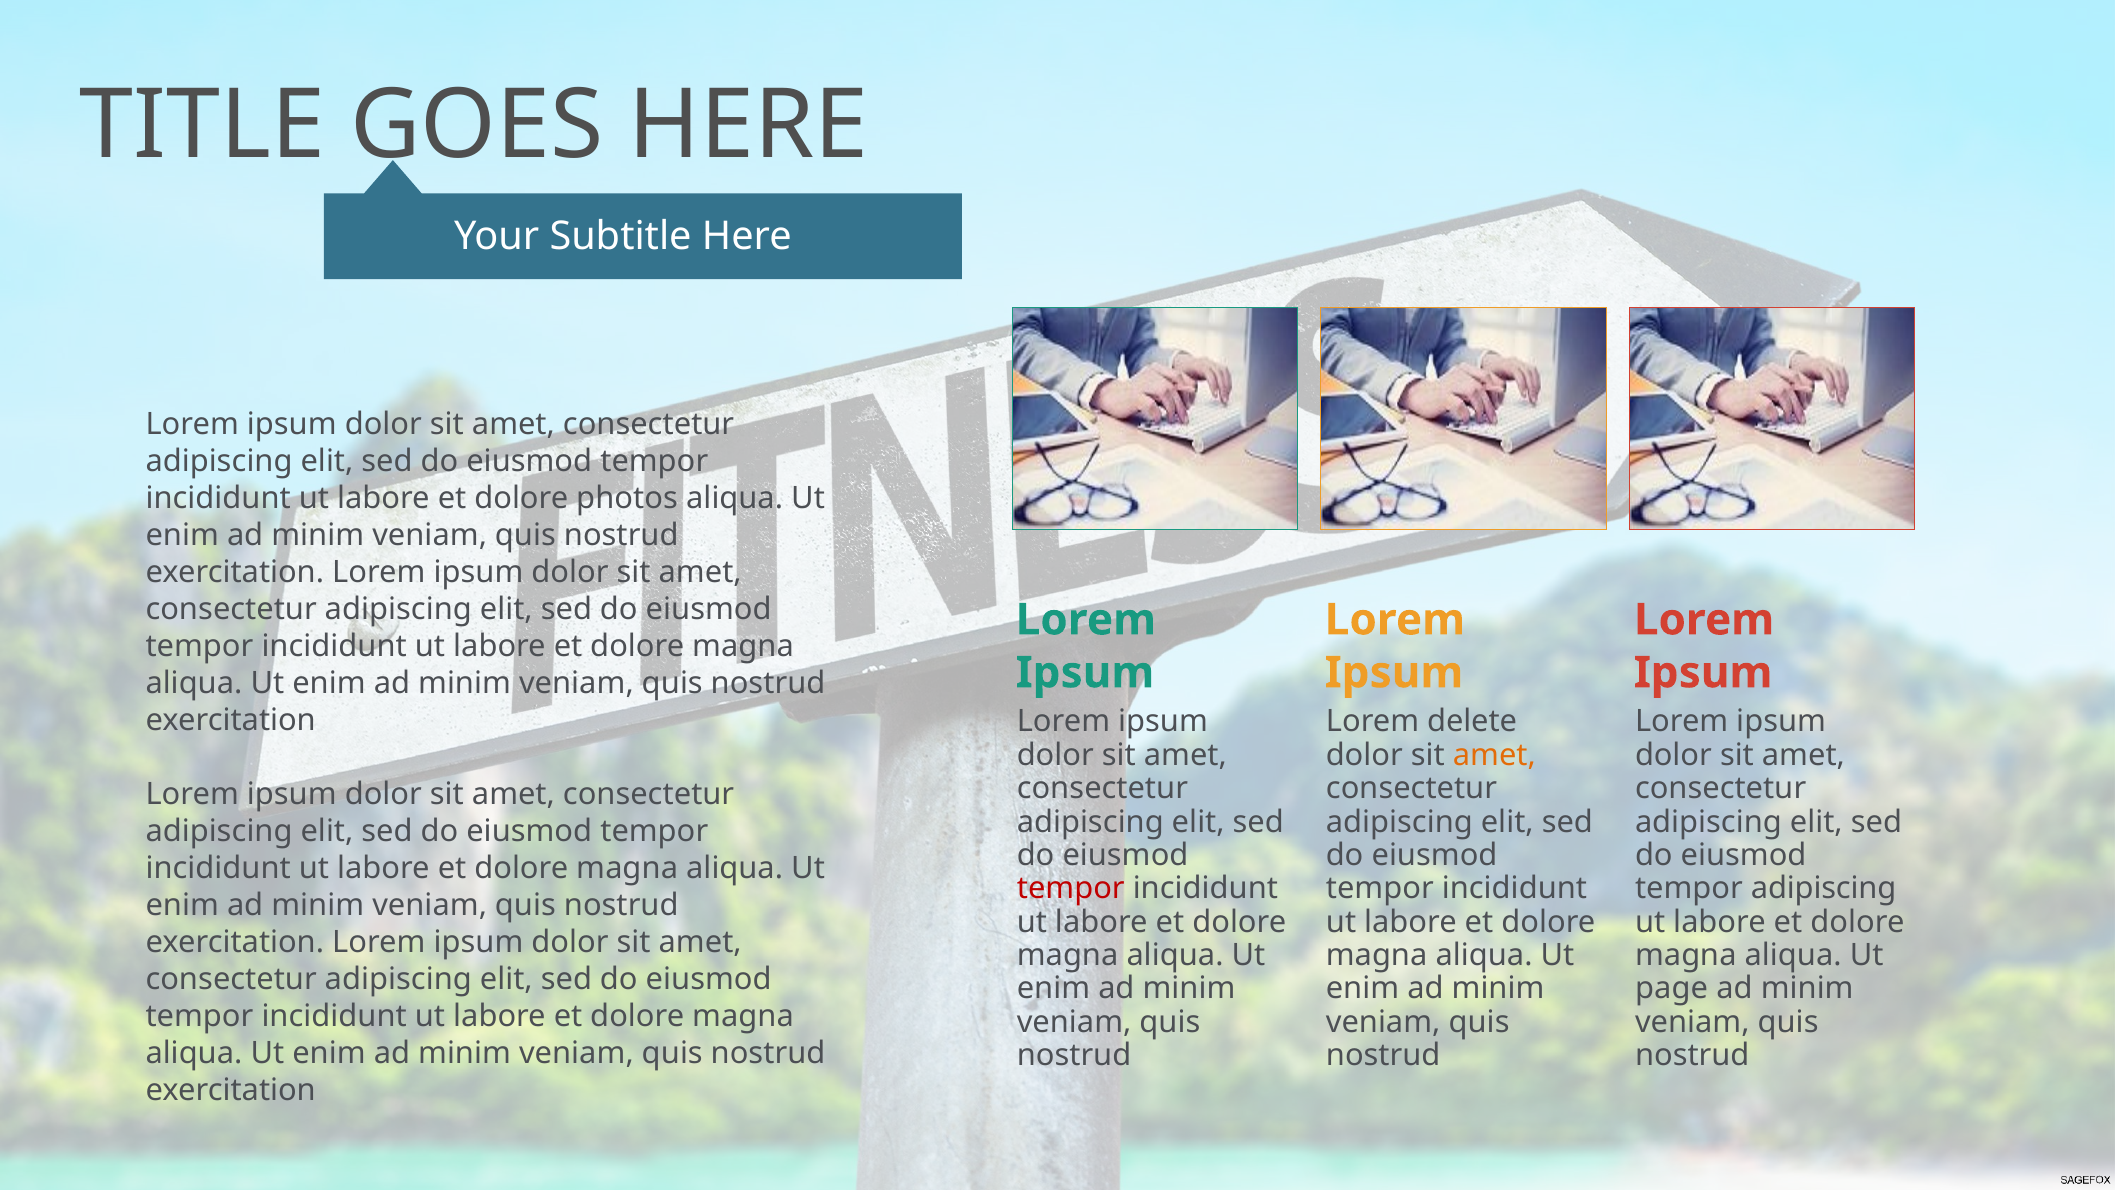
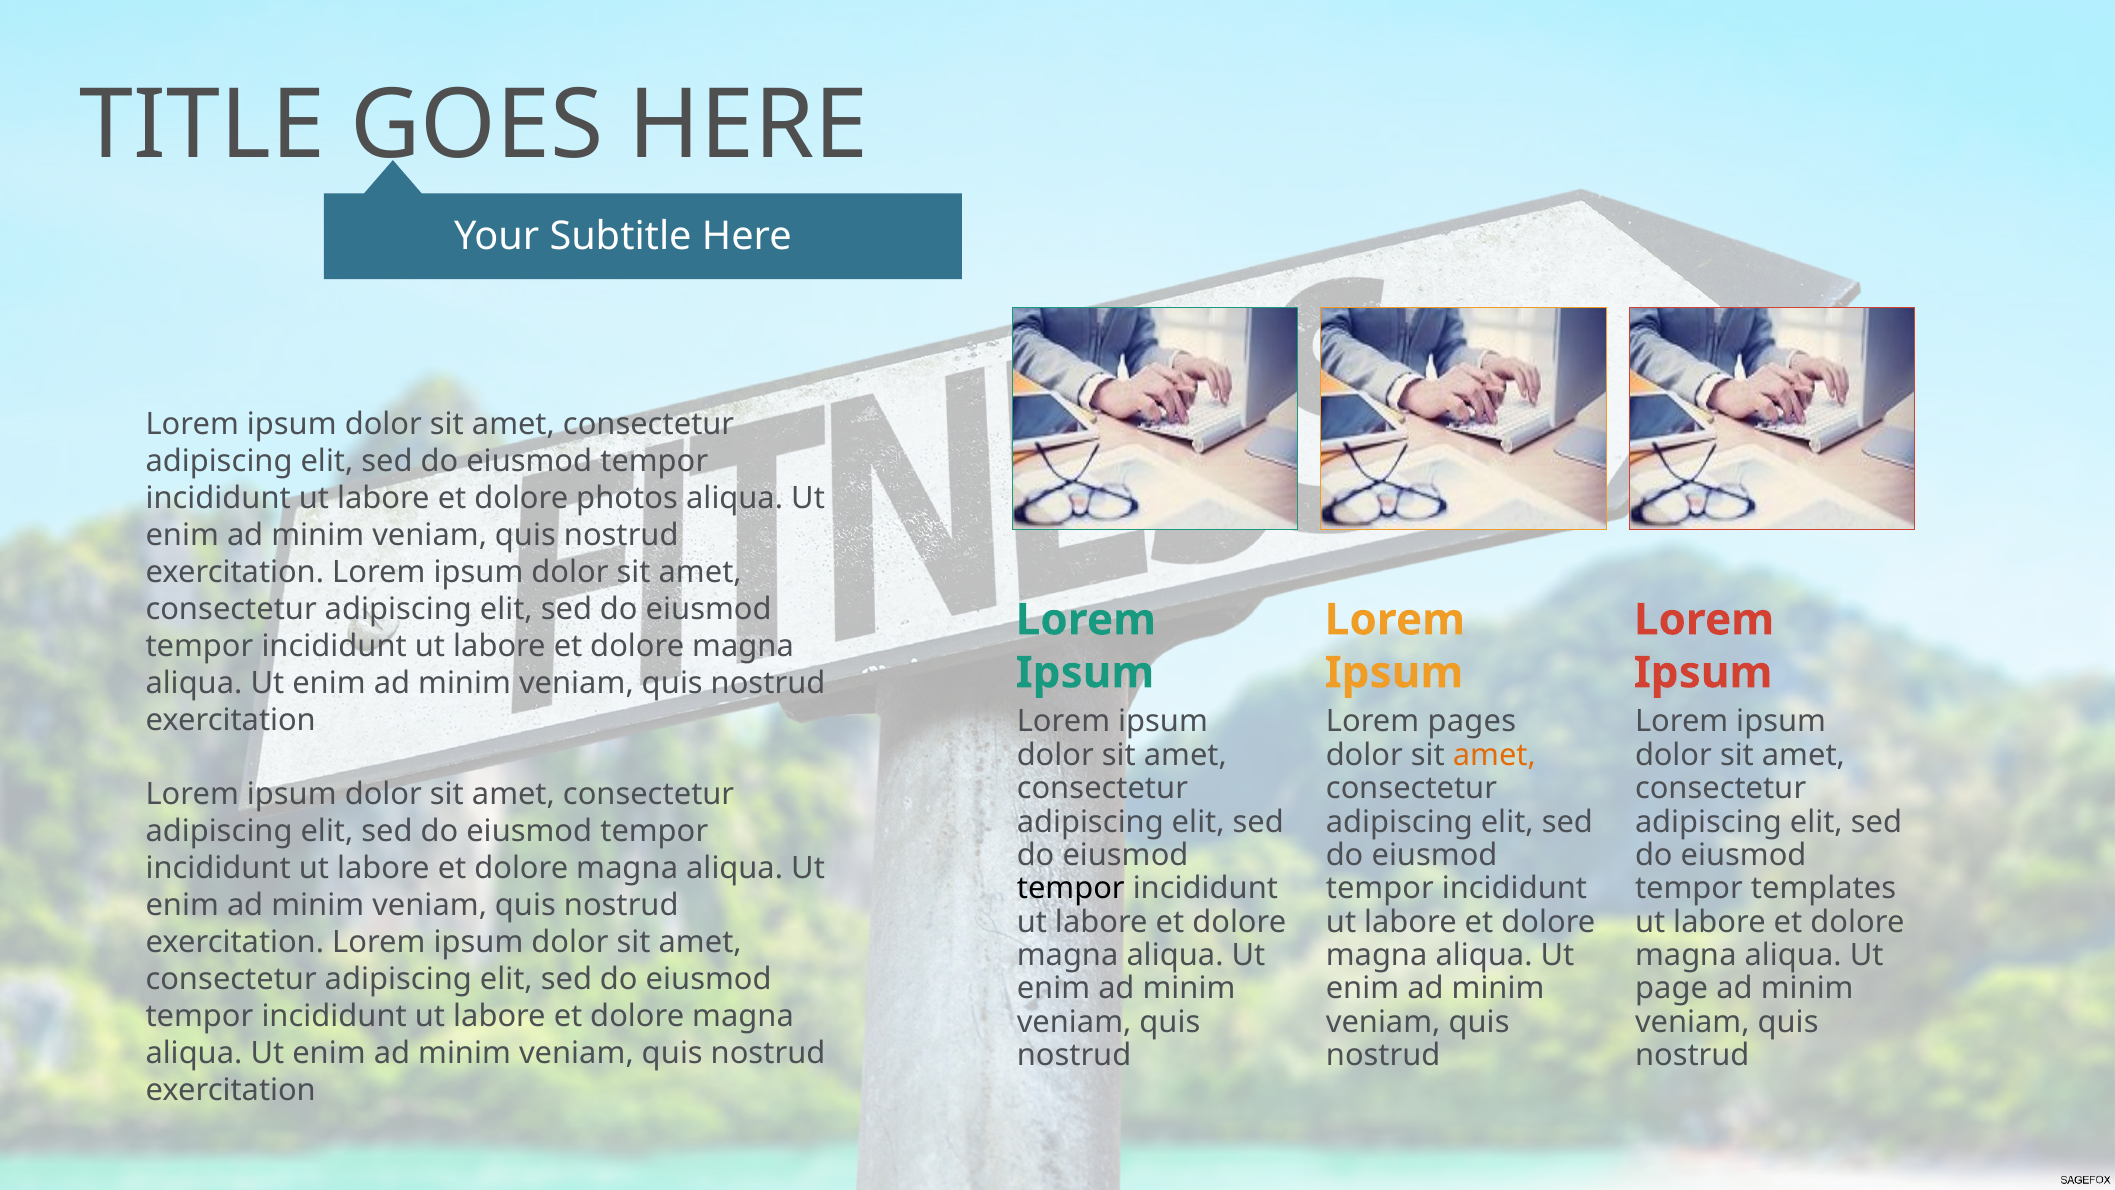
delete: delete -> pages
tempor at (1071, 888) colour: red -> black
tempor adipiscing: adipiscing -> templates
